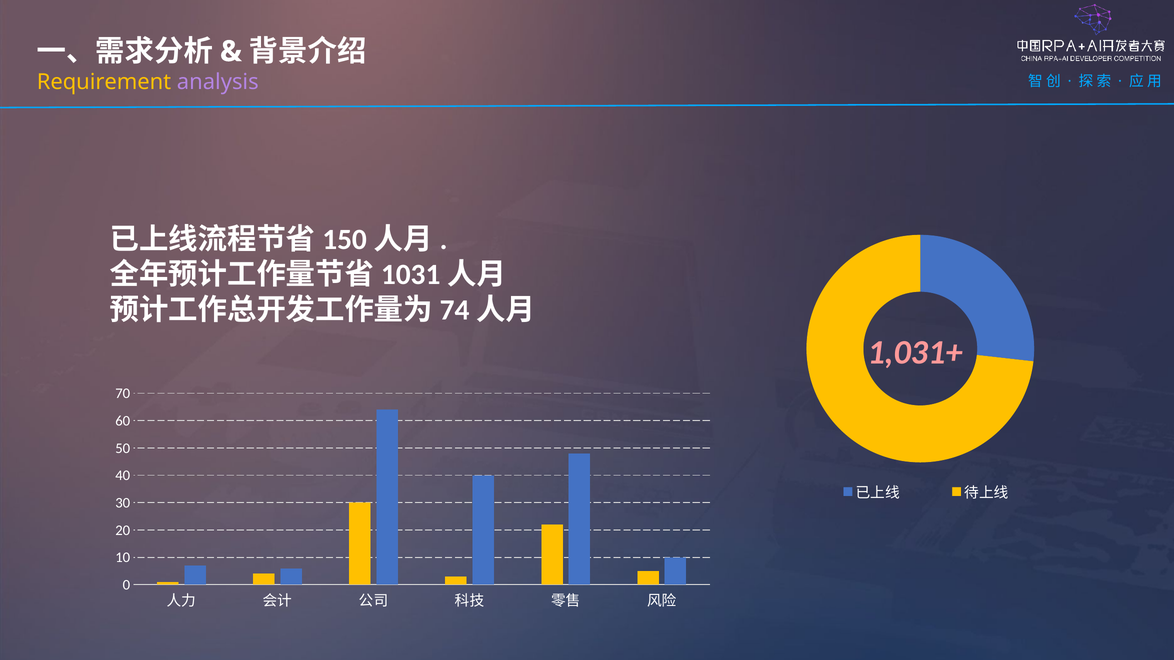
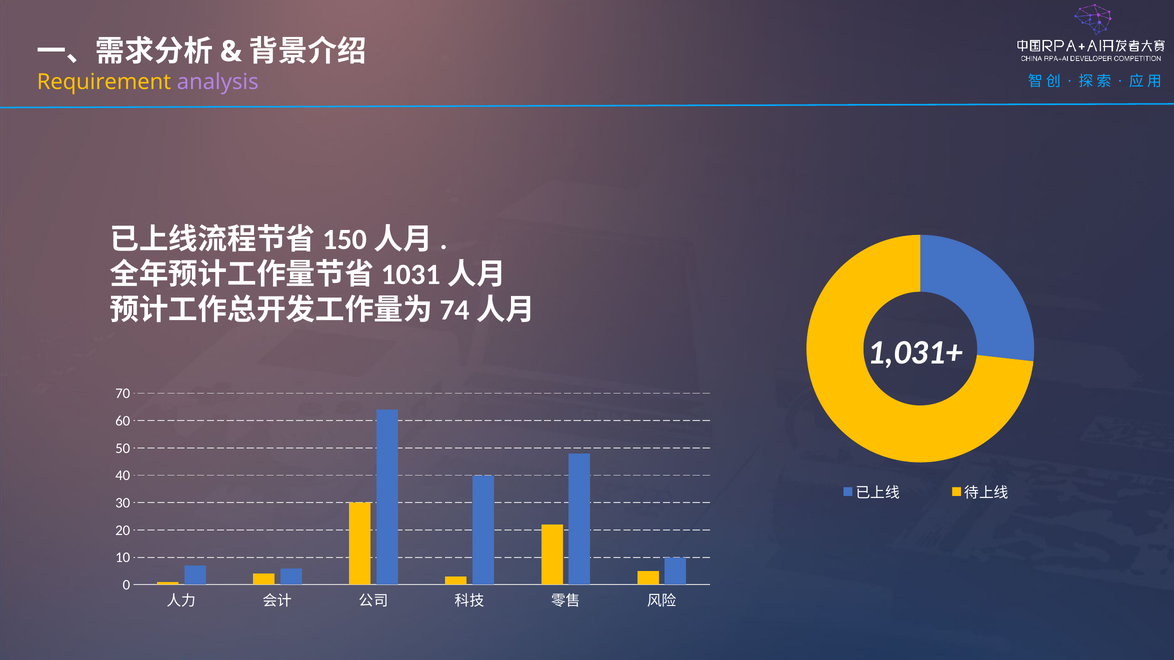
1,031+ colour: pink -> white
